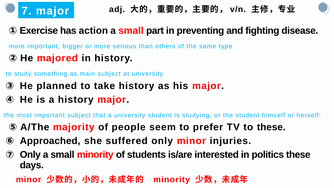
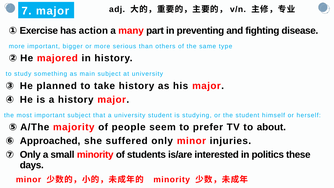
small at (131, 31): small -> many
to these: these -> about
